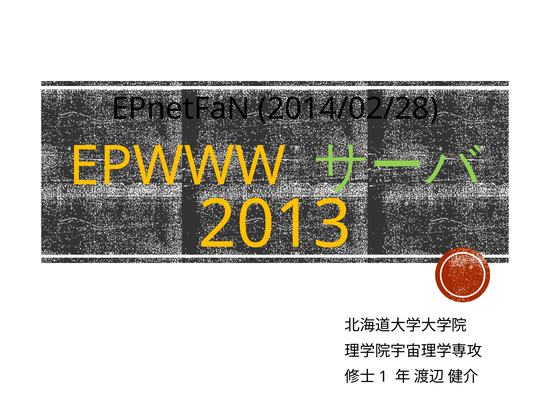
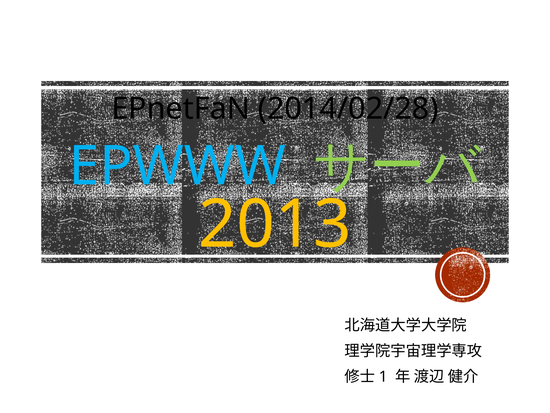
EPWWW colour: yellow -> light blue
